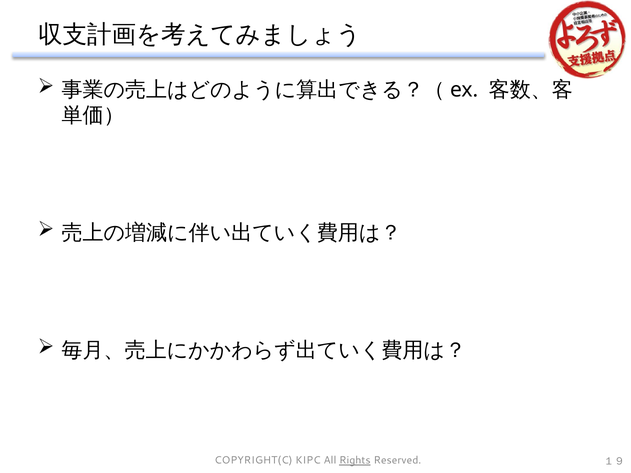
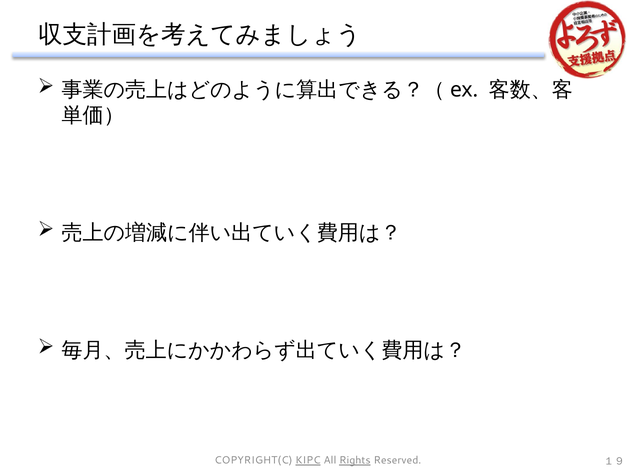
KIPC underline: none -> present
